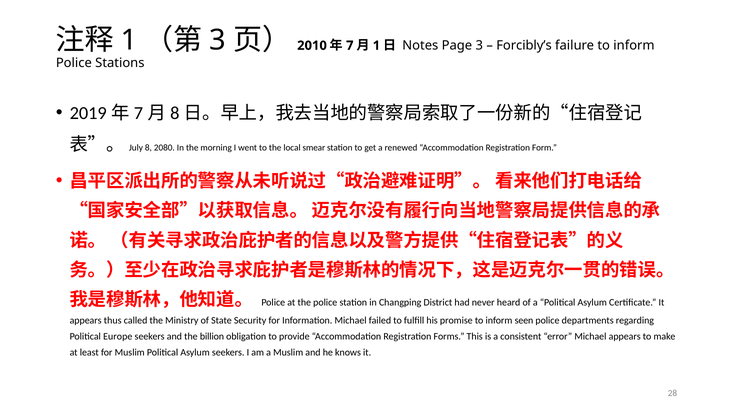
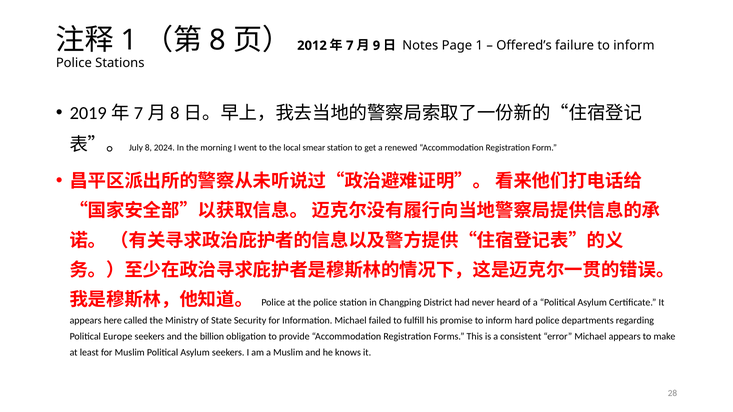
3 at (218, 40): 3 -> 8
2010: 2010 -> 2012
1 at (376, 46): 1 -> 9
Page 3: 3 -> 1
Forcibly’s: Forcibly’s -> Offered’s
2080: 2080 -> 2024
thus: thus -> here
seen: seen -> hard
